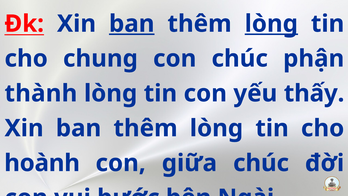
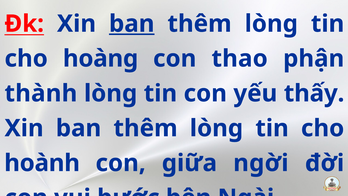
lòng at (271, 24) underline: present -> none
chung: chung -> hoàng
con chúc: chúc -> thao
giữa chúc: chúc -> ngời
